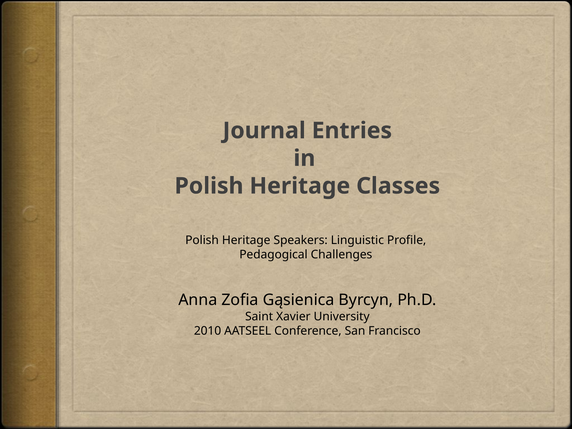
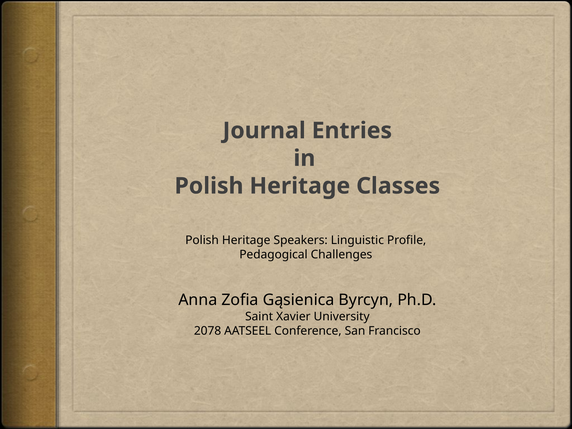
2010: 2010 -> 2078
